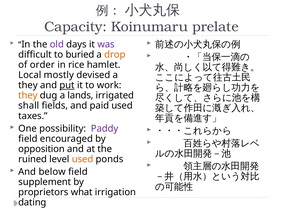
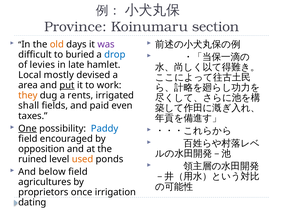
Capacity: Capacity -> Province
prelate: prelate -> section
old colour: purple -> orange
drop colour: orange -> blue
order: order -> levies
rice: rice -> late
they at (28, 85): they -> area
lands: lands -> rents
paid used: used -> even
One underline: none -> present
Paddy colour: purple -> blue
supplement: supplement -> agricultures
what: what -> once
